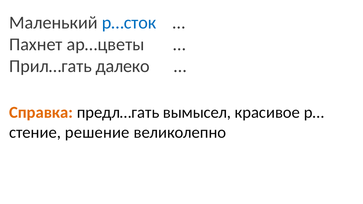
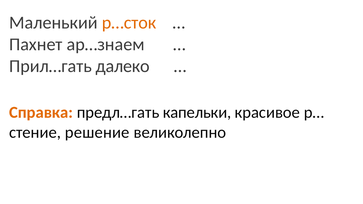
р…сток colour: blue -> orange
ар…цветы: ар…цветы -> ар…знаем
вымысел: вымысел -> капельки
